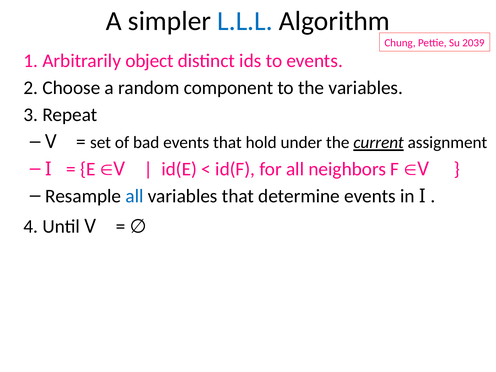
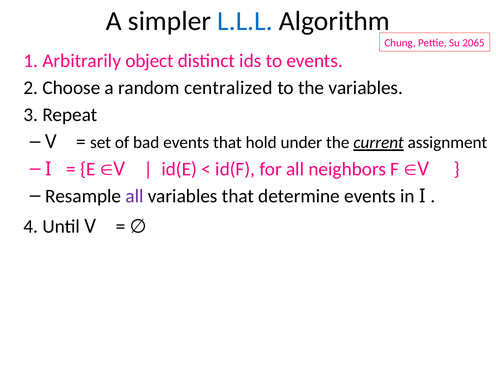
2039: 2039 -> 2065
component: component -> centralized
all at (135, 196) colour: blue -> purple
